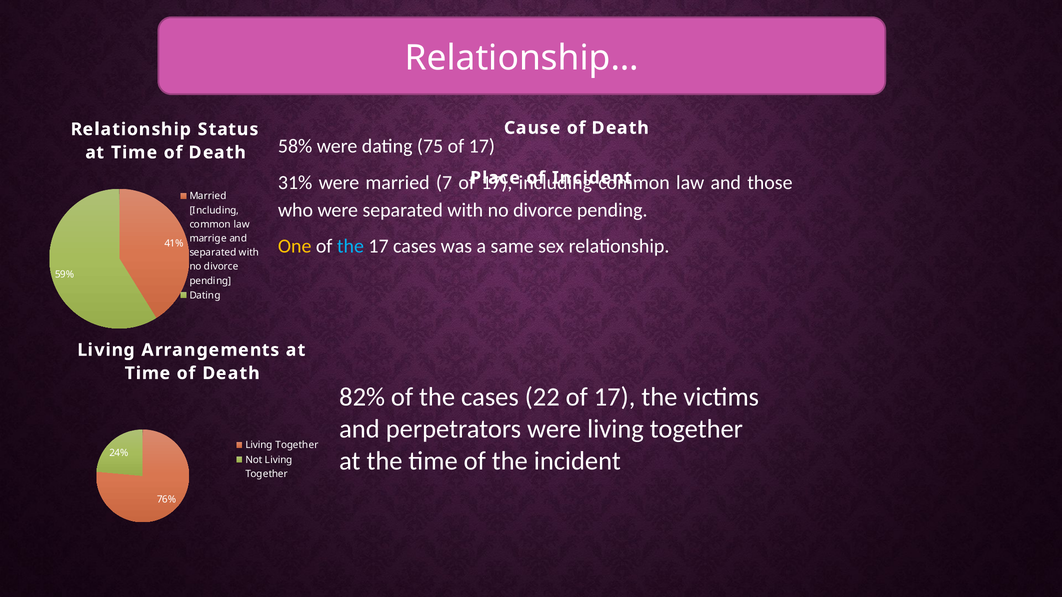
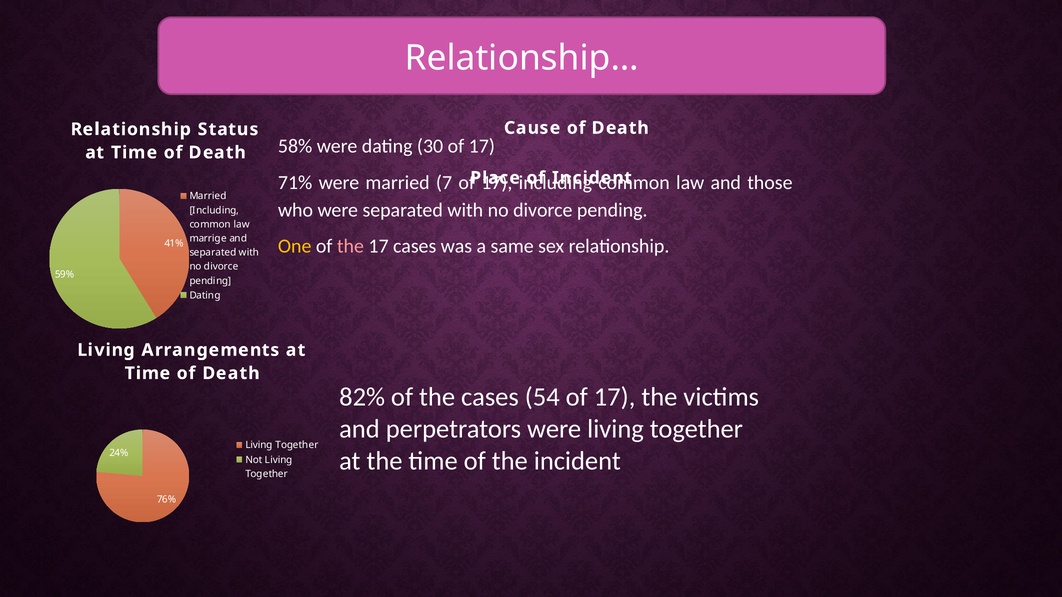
75: 75 -> 30
31%: 31% -> 71%
the at (350, 247) colour: light blue -> pink
22: 22 -> 54
